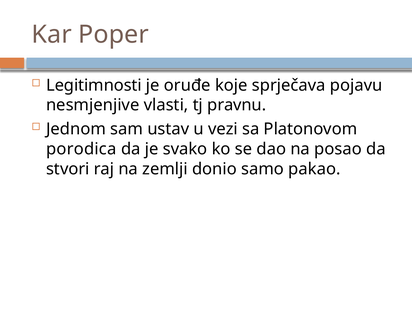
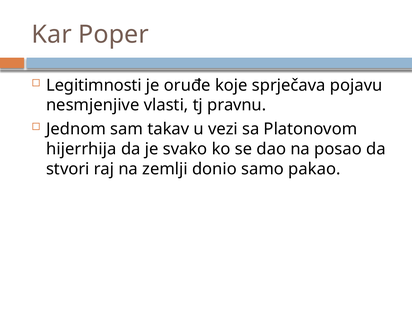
ustav: ustav -> takav
porodica: porodica -> hijerrhija
